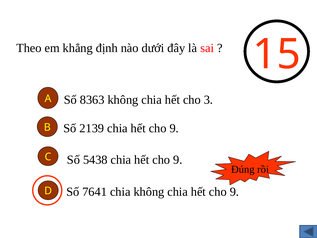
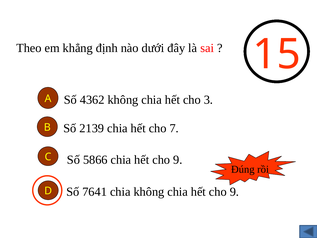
8363: 8363 -> 4362
9 at (174, 128): 9 -> 7
5438: 5438 -> 5866
